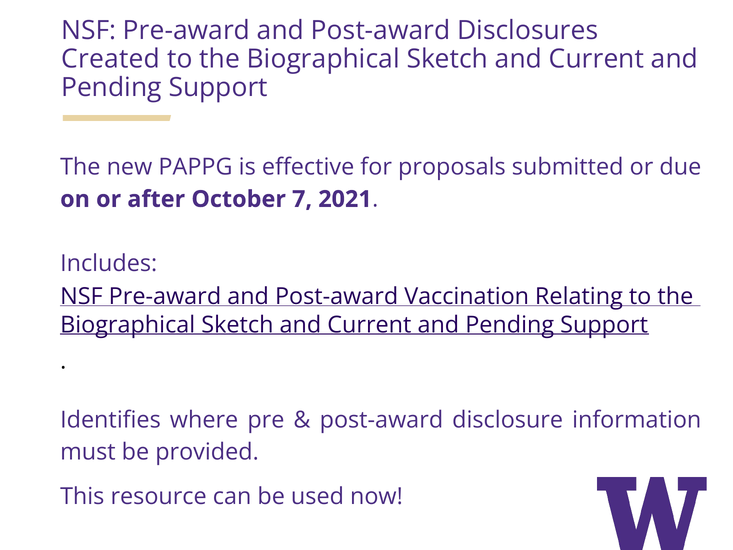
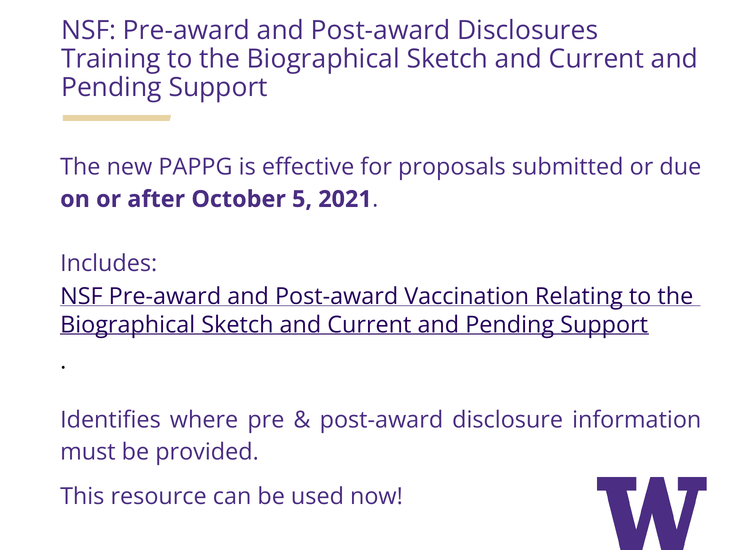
Created: Created -> Training
7: 7 -> 5
